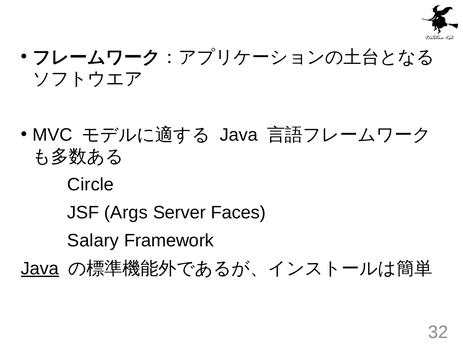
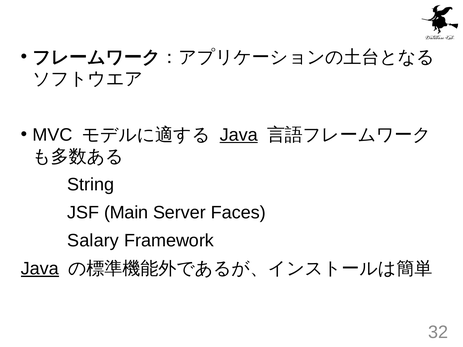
Java at (239, 135) underline: none -> present
Circle: Circle -> String
Args: Args -> Main
